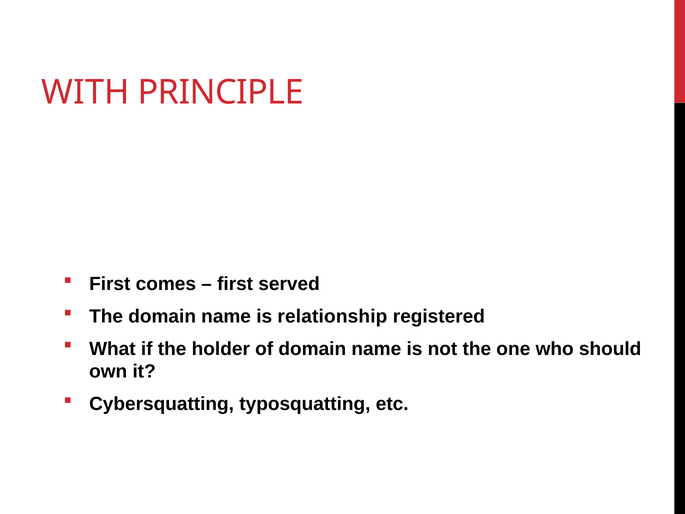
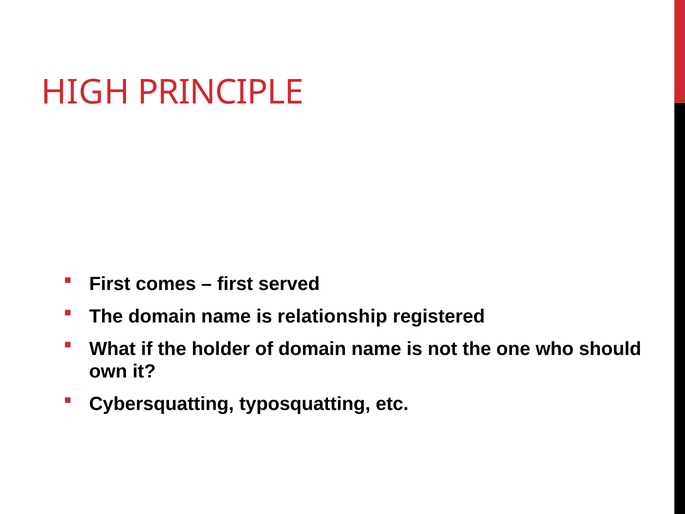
WITH: WITH -> HIGH
